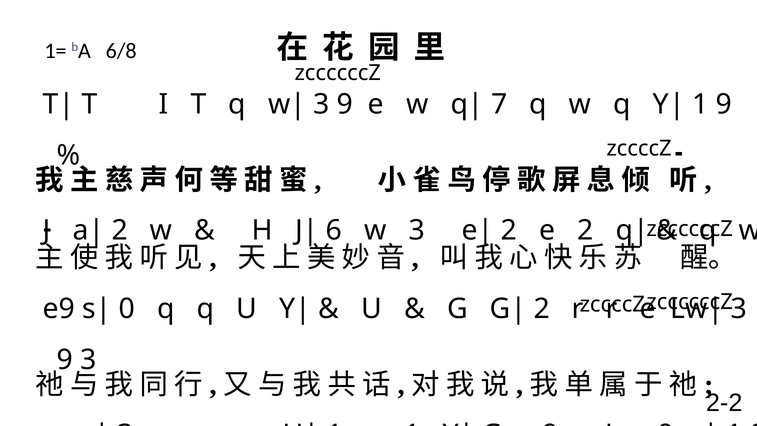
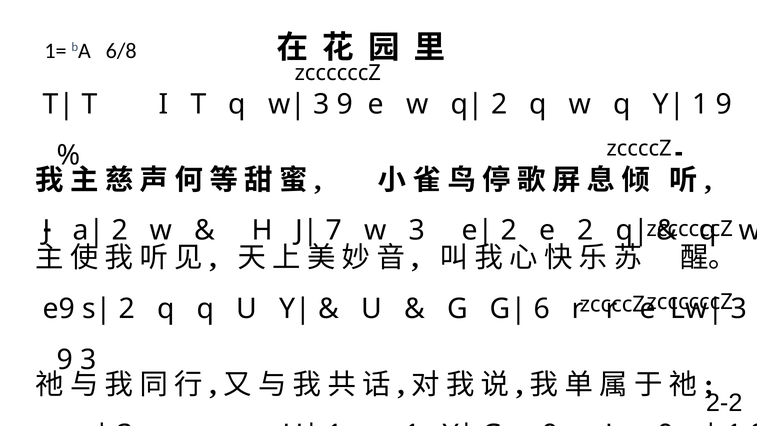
7 at (499, 104): 7 -> 2
6: 6 -> 7
0 at (127, 309): 0 -> 2
2 at (542, 309): 2 -> 6
